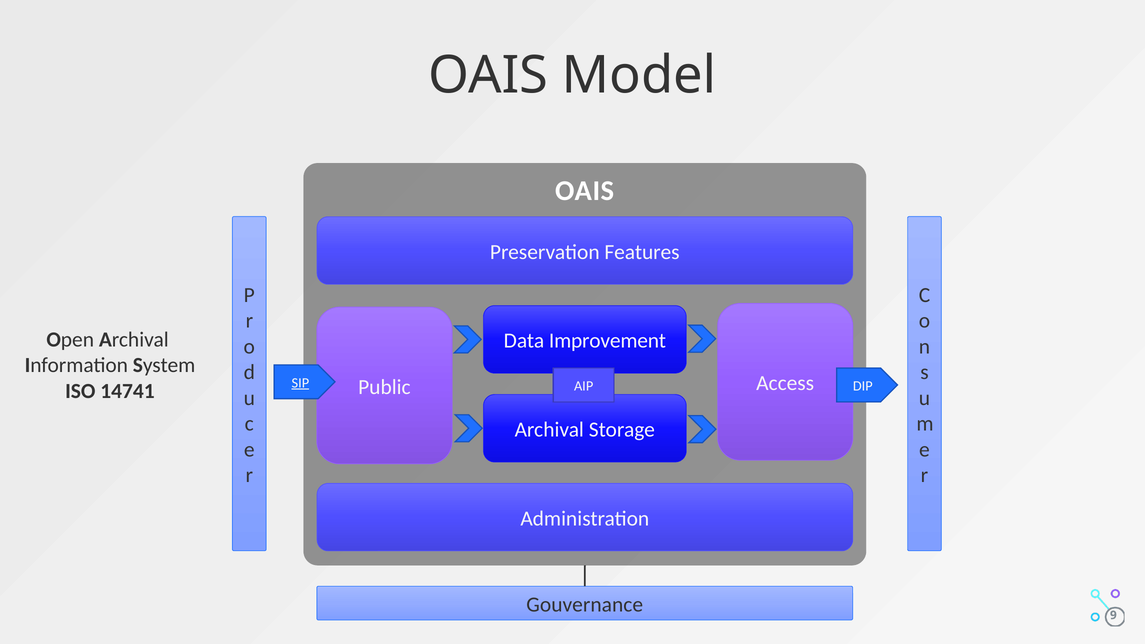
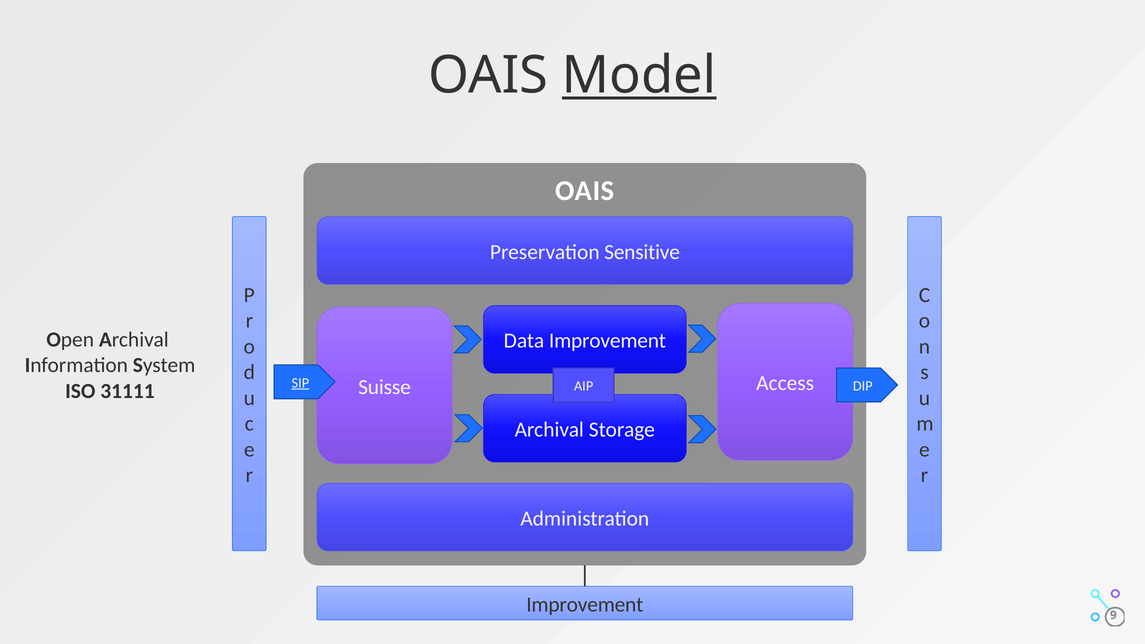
Model underline: none -> present
Features: Features -> Sensitive
Public: Public -> Suisse
14741: 14741 -> 31111
Gouvernance at (585, 605): Gouvernance -> Improvement
